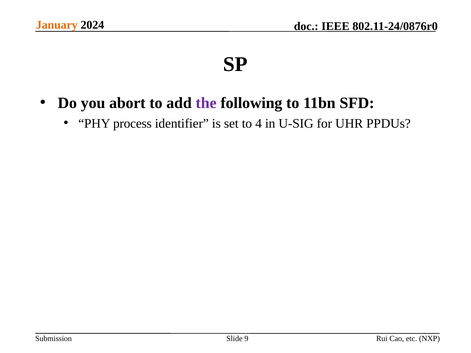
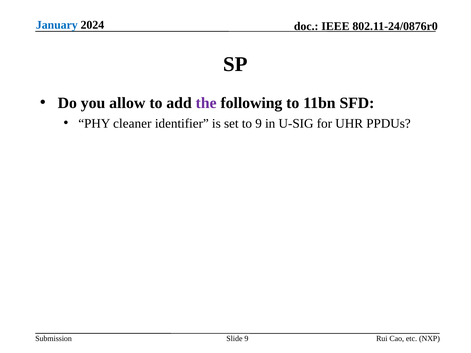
January colour: orange -> blue
abort: abort -> allow
process: process -> cleaner
to 4: 4 -> 9
